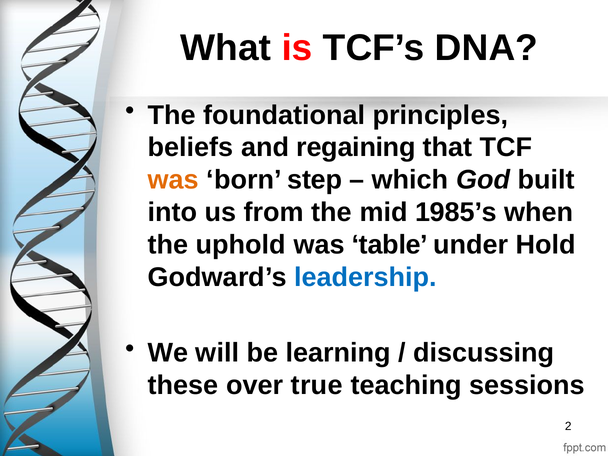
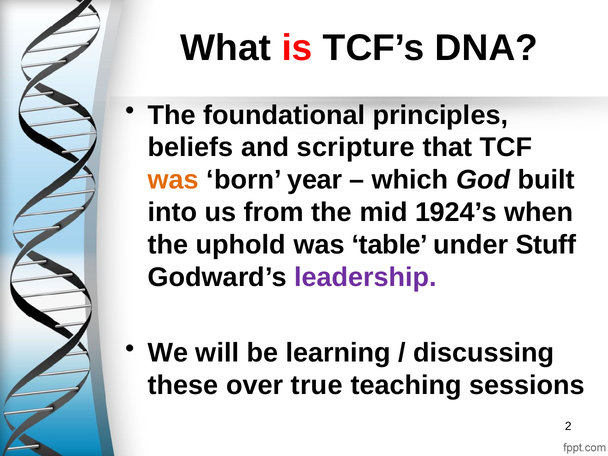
regaining: regaining -> scripture
step: step -> year
1985’s: 1985’s -> 1924’s
Hold: Hold -> Stuff
leadership colour: blue -> purple
